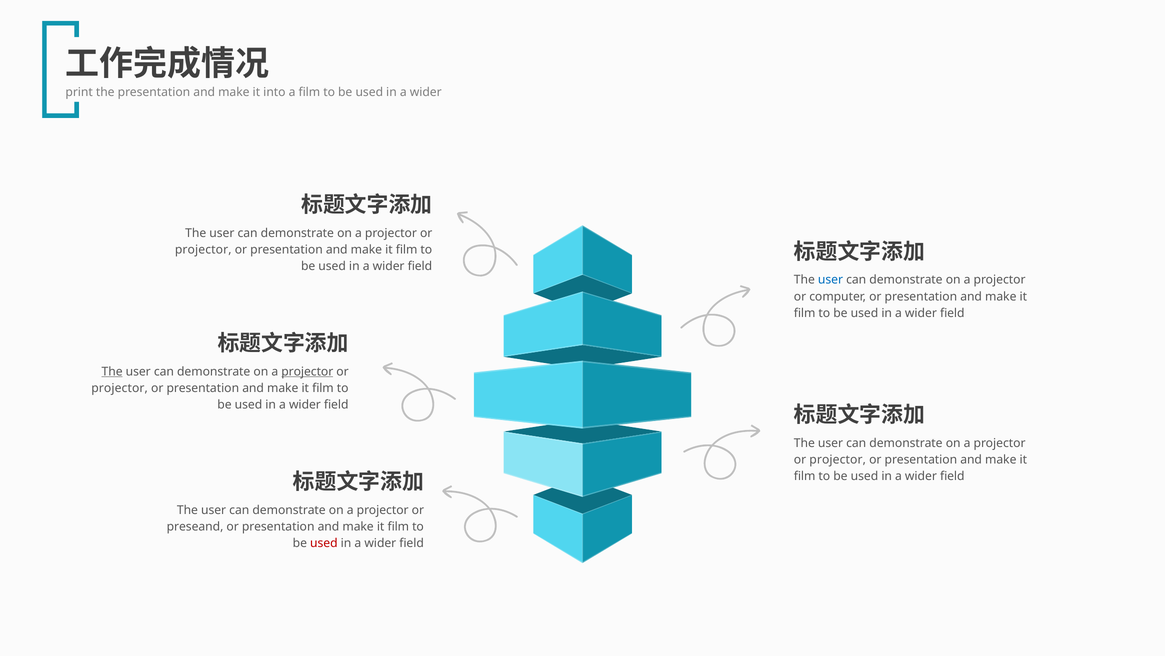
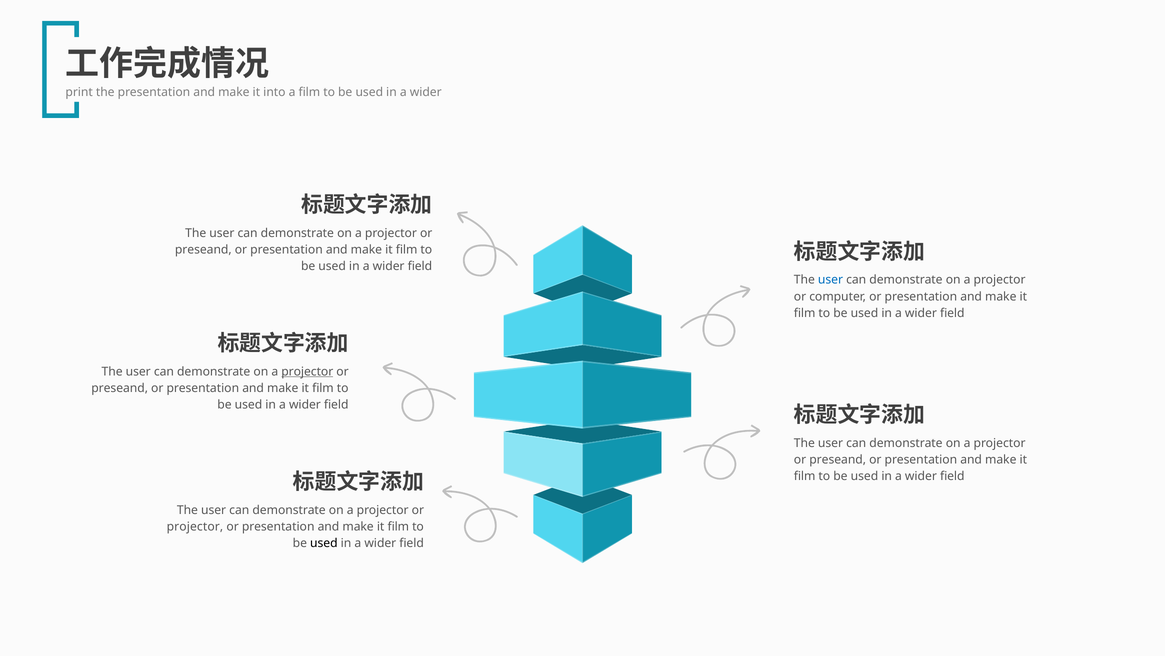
projector at (203, 250): projector -> preseand
The at (112, 371) underline: present -> none
projector at (120, 388): projector -> preseand
projector at (838, 459): projector -> preseand
preseand at (195, 526): preseand -> projector
used at (324, 543) colour: red -> black
